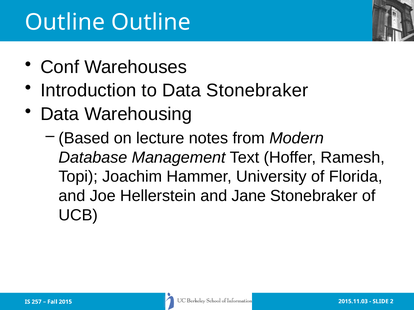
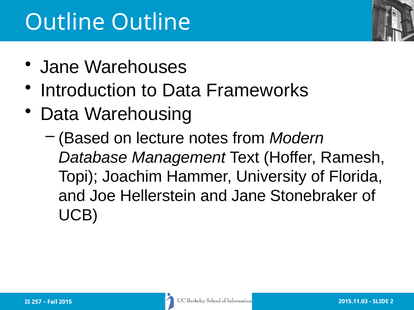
Conf at (60, 67): Conf -> Jane
Data Stonebraker: Stonebraker -> Frameworks
